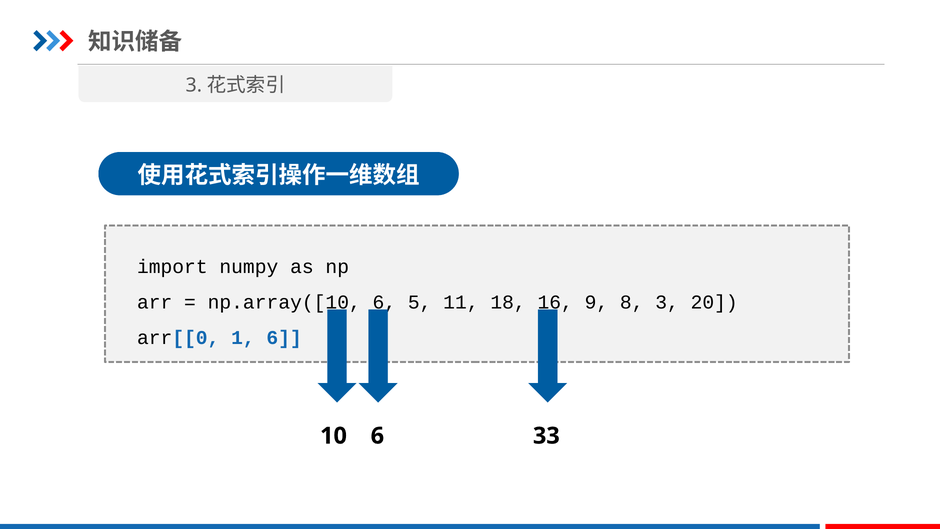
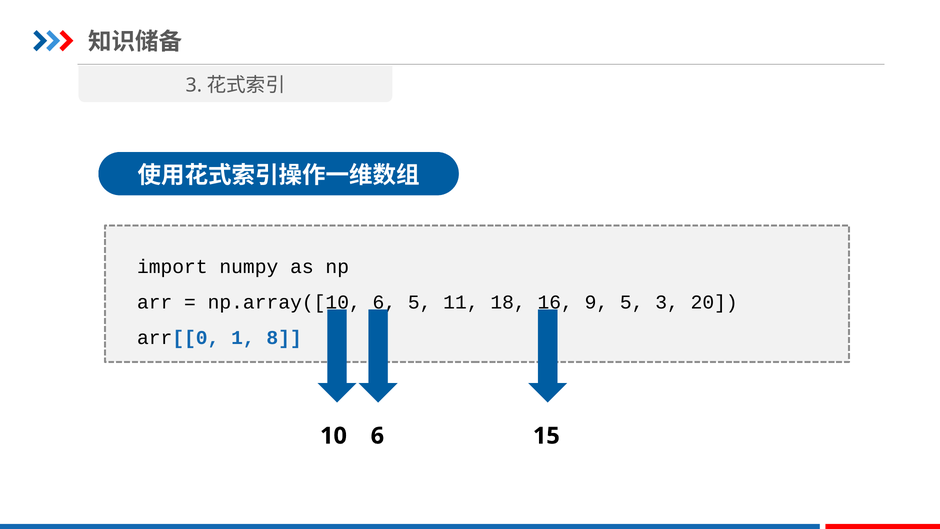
9 8: 8 -> 5
1 6: 6 -> 8
33: 33 -> 15
